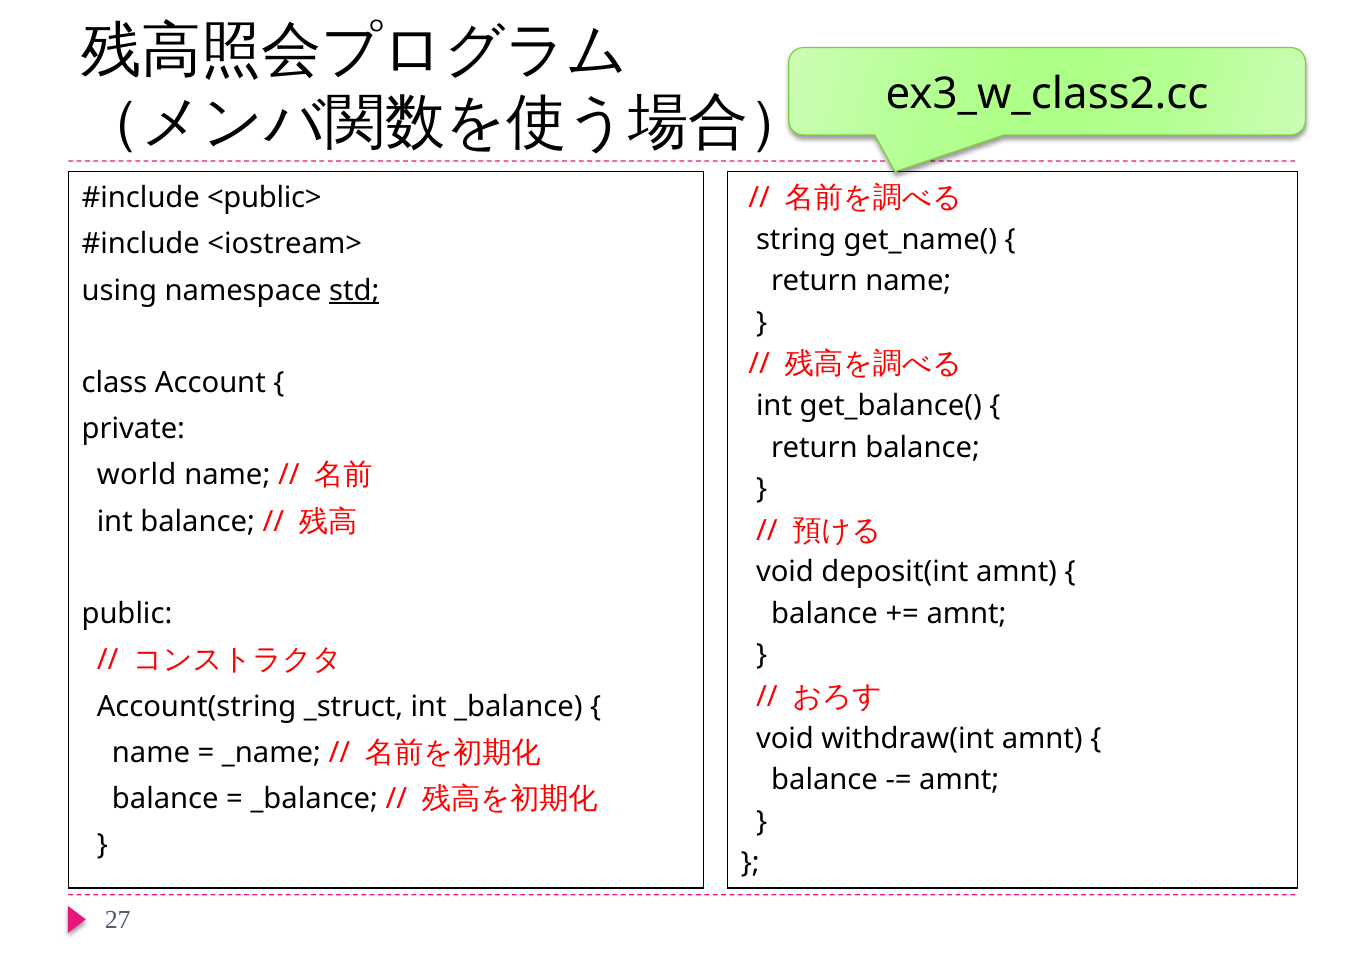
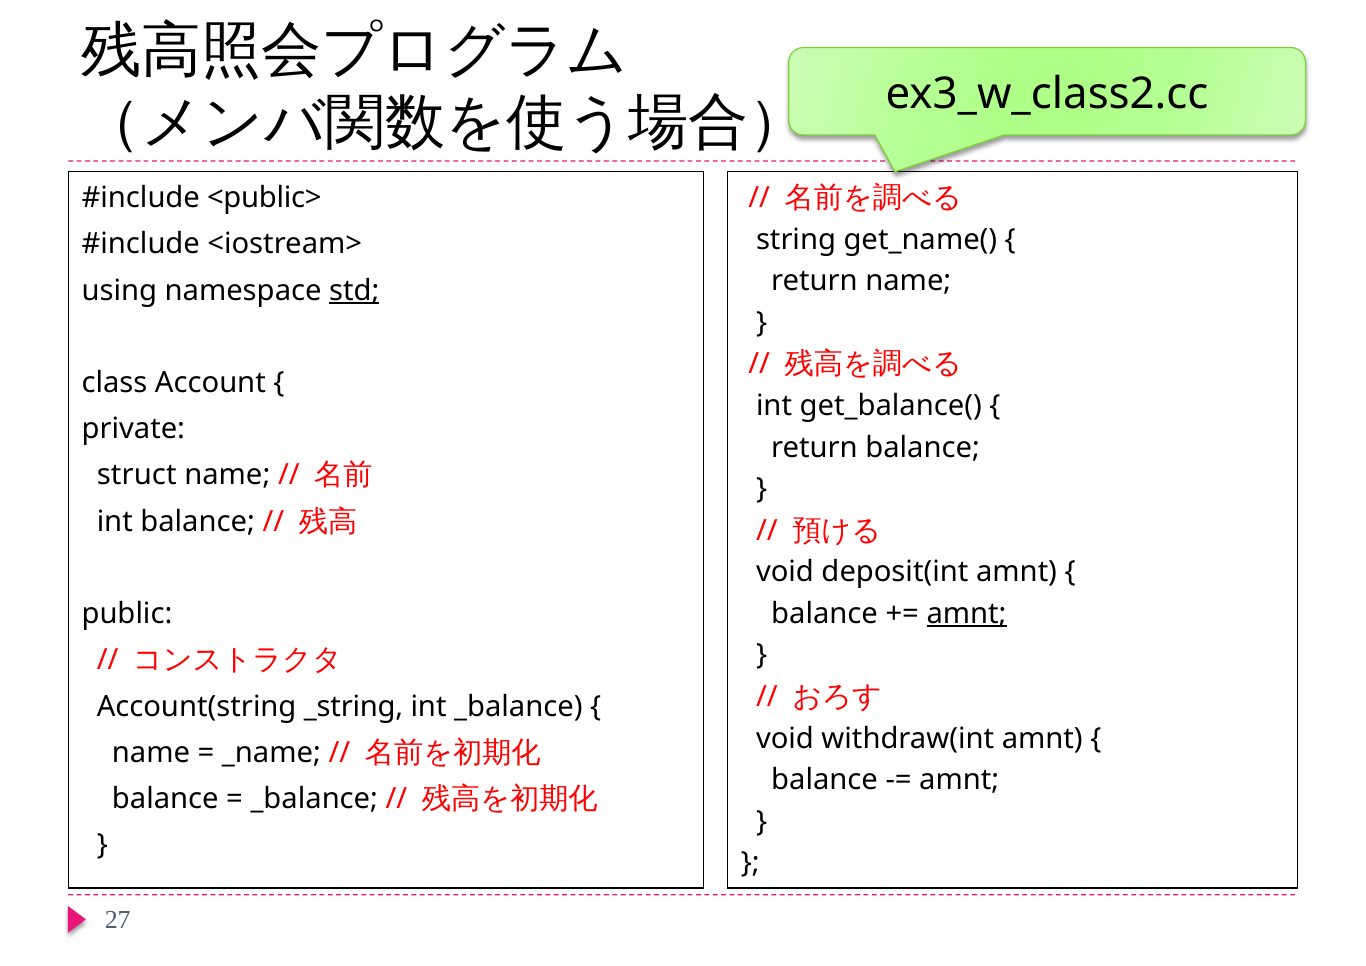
world: world -> struct
amnt at (967, 614) underline: none -> present
_struct: _struct -> _string
